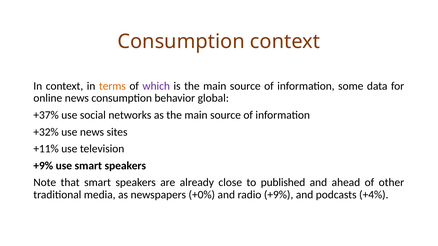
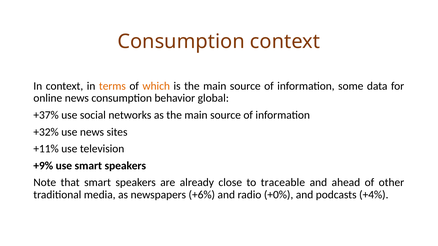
which colour: purple -> orange
published: published -> traceable
+0%: +0% -> +6%
radio +9%: +9% -> +0%
